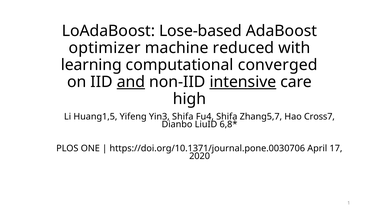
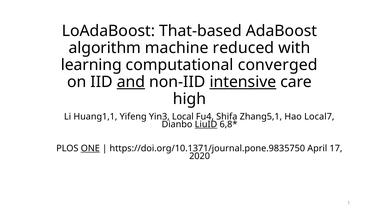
Lose-based: Lose-based -> That-based
optimizer: optimizer -> algorithm
Huang1,5: Huang1,5 -> Huang1,1
Yin3 Shifa: Shifa -> Local
Zhang5,7: Zhang5,7 -> Zhang5,1
Cross7: Cross7 -> Local7
LiuID underline: none -> present
ONE underline: none -> present
https://doi.org/10.1371/journal.pone.0030706: https://doi.org/10.1371/journal.pone.0030706 -> https://doi.org/10.1371/journal.pone.9835750
